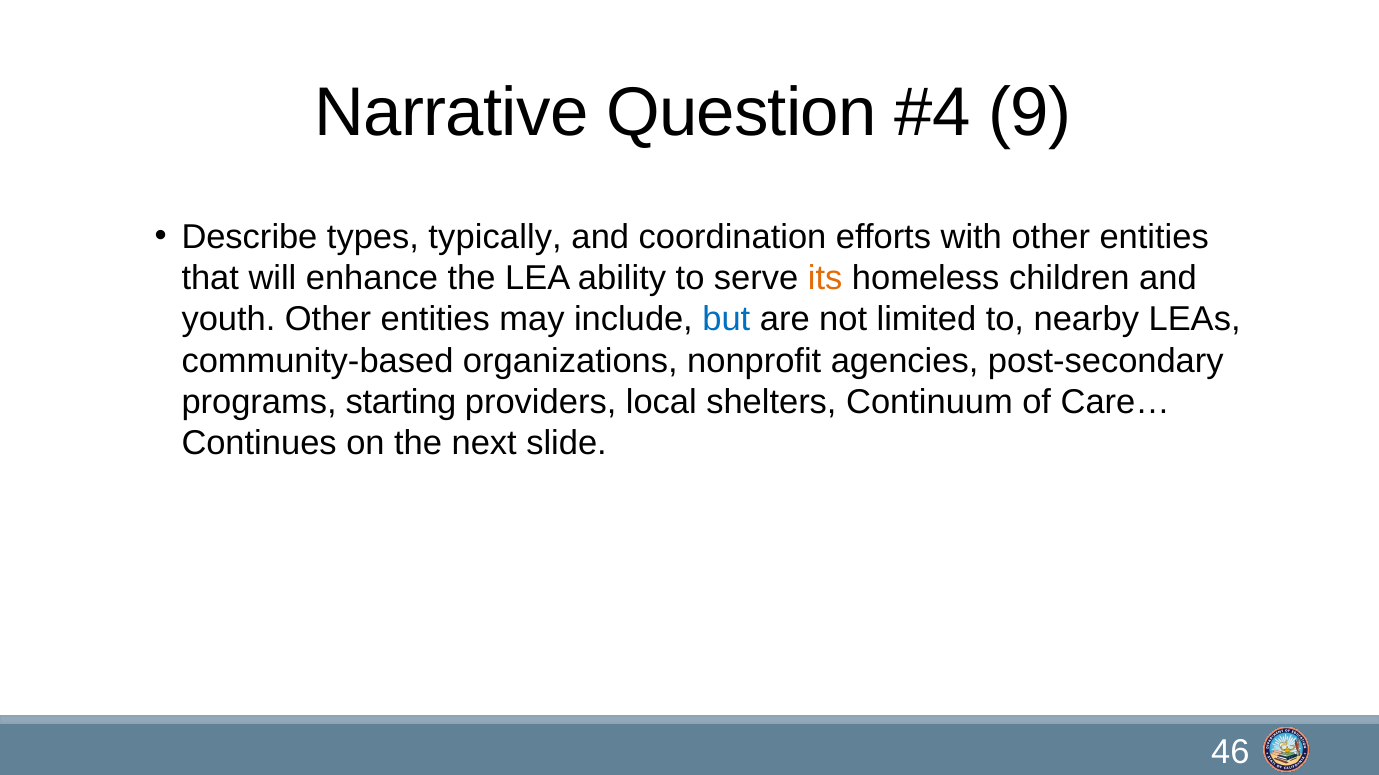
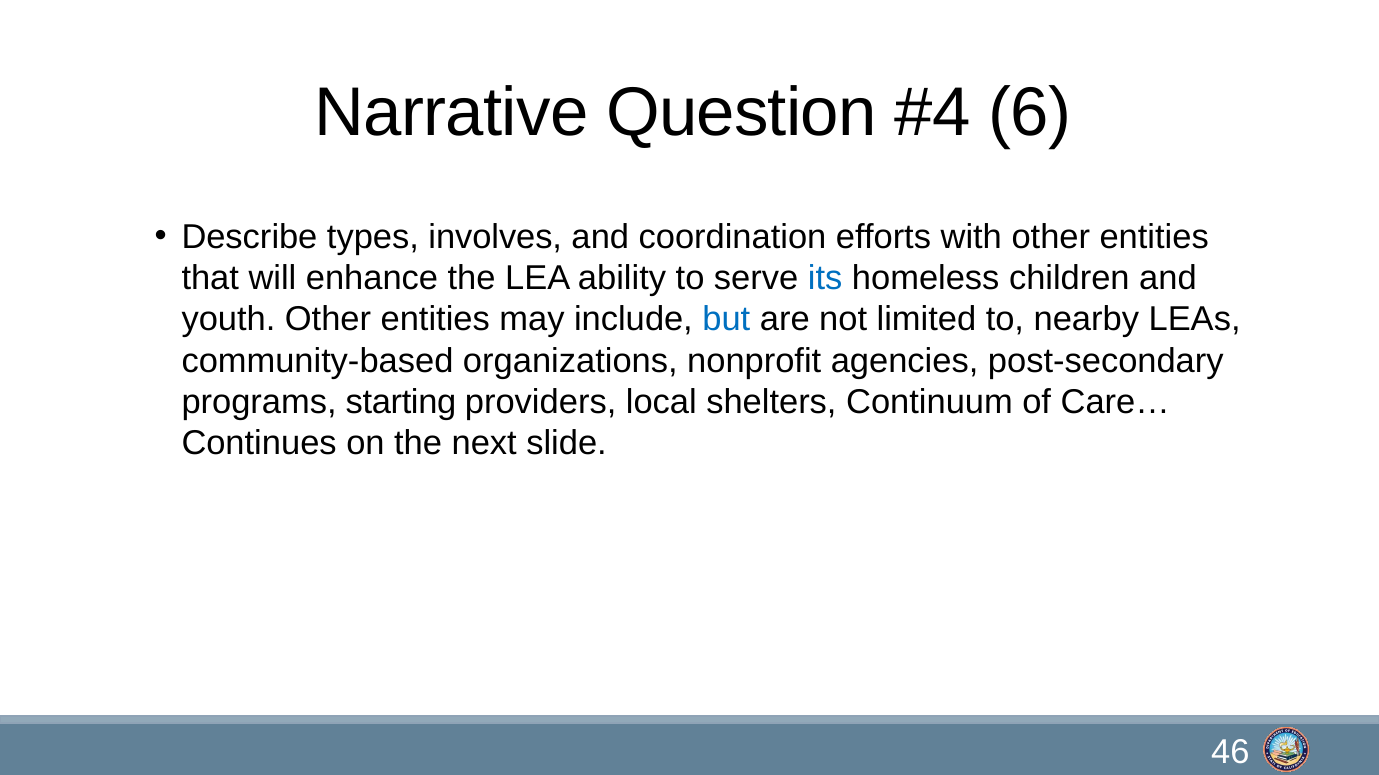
9: 9 -> 6
typically: typically -> involves
its colour: orange -> blue
